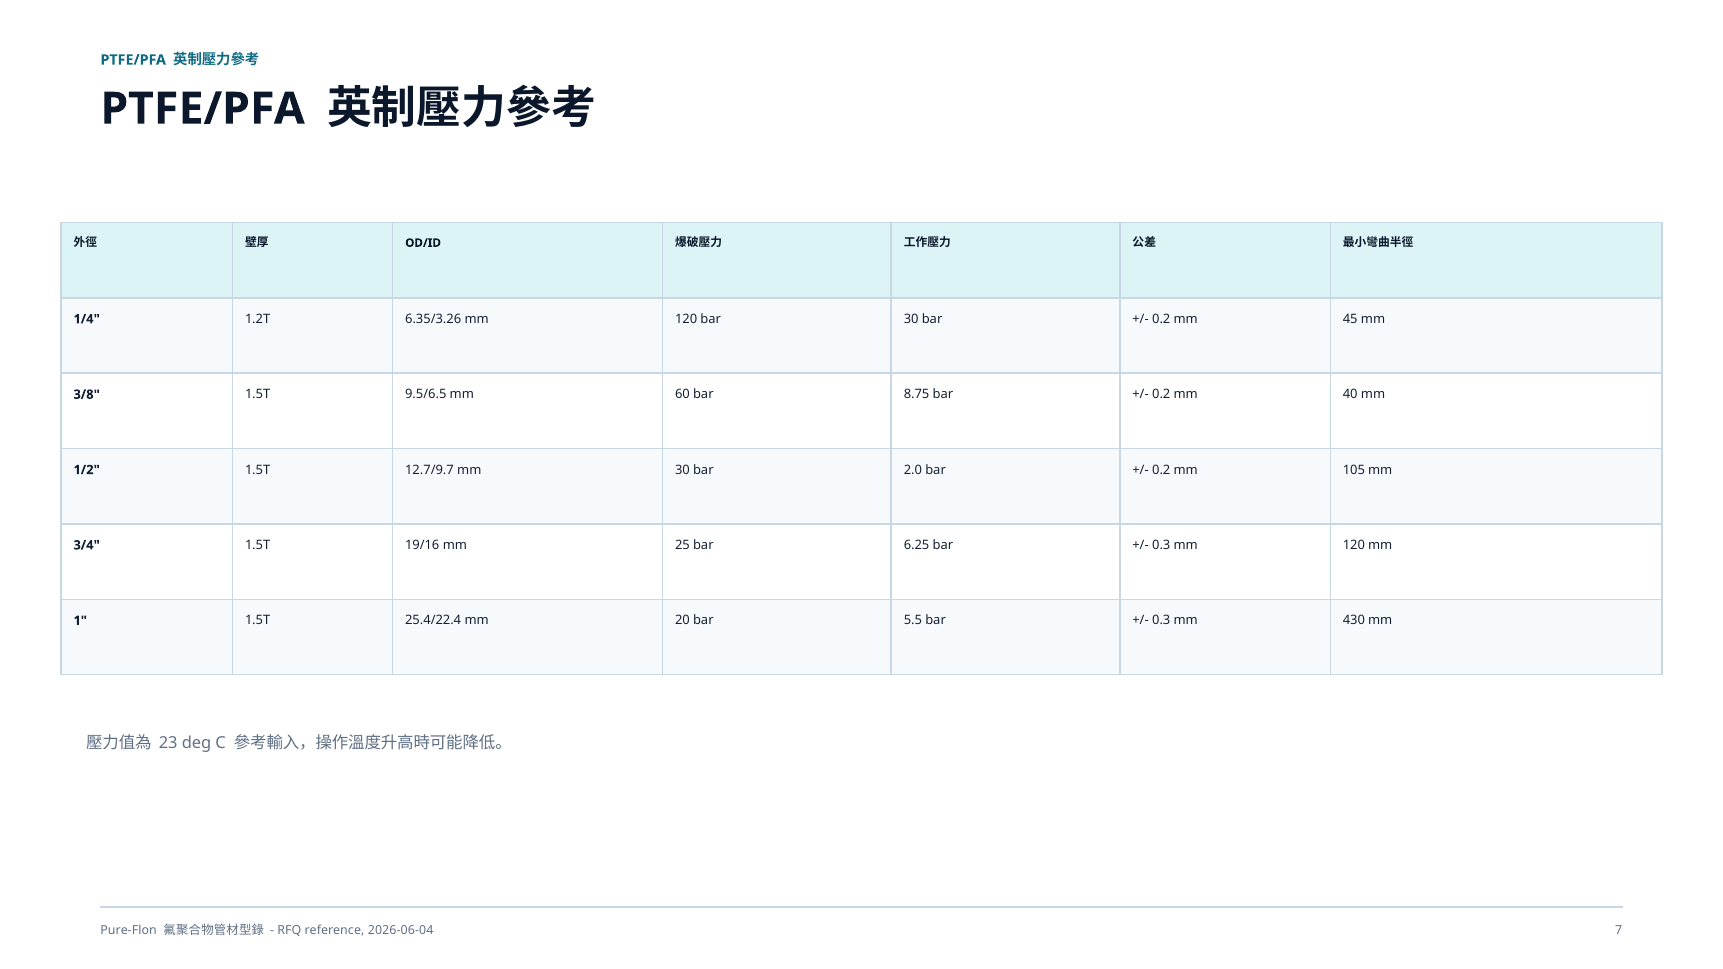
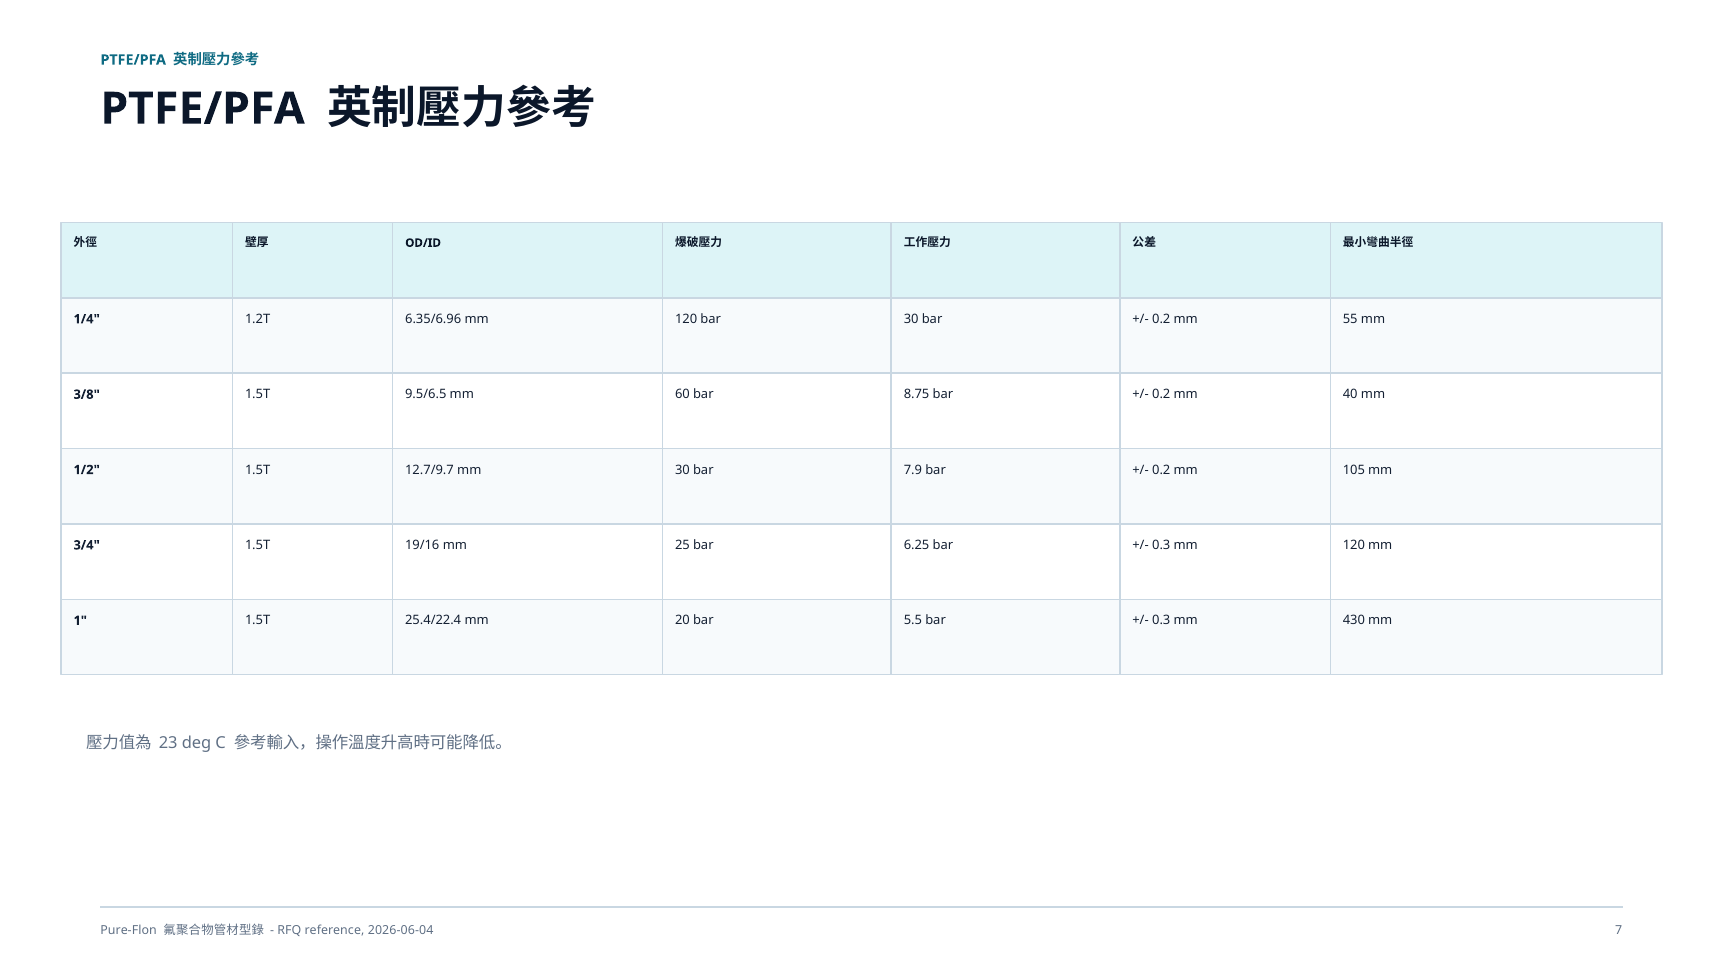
6.35/3.26: 6.35/3.26 -> 6.35/6.96
45: 45 -> 55
2.0: 2.0 -> 7.9
